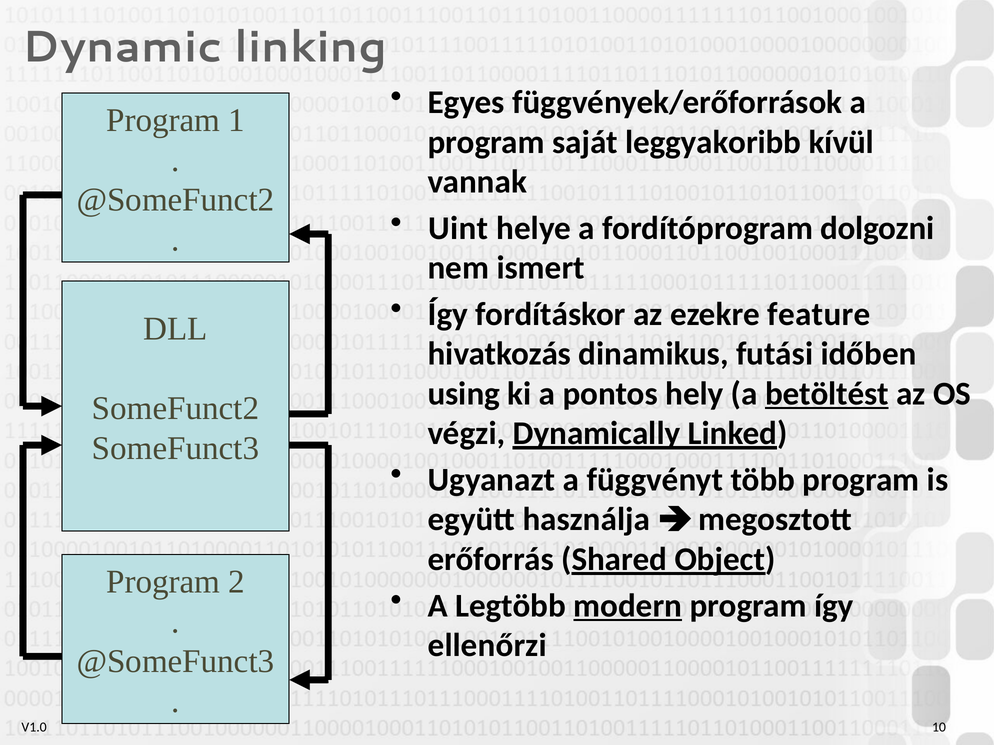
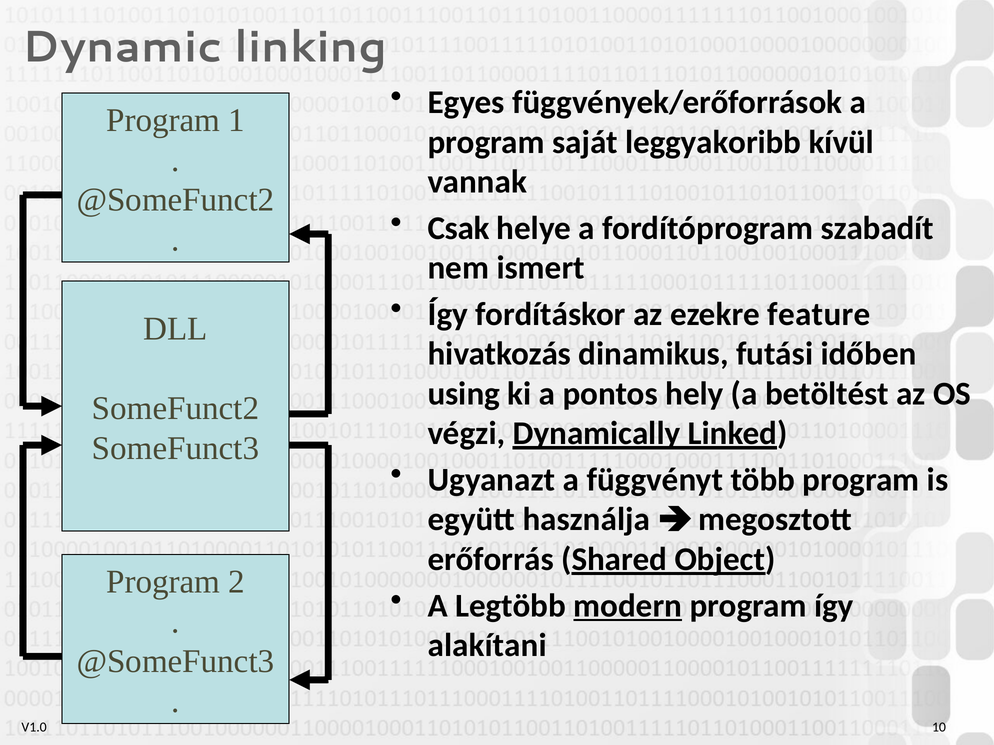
Uint: Uint -> Csak
dolgozni: dolgozni -> szabadít
betöltést underline: present -> none
ellenőrzi: ellenőrzi -> alakítani
